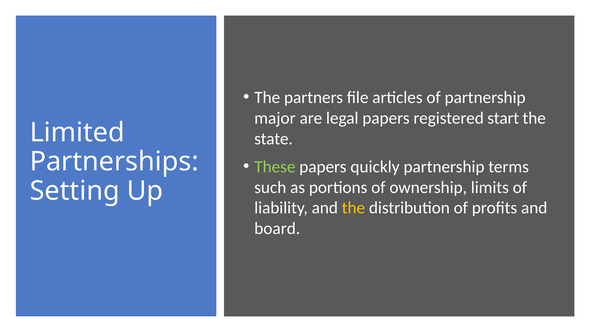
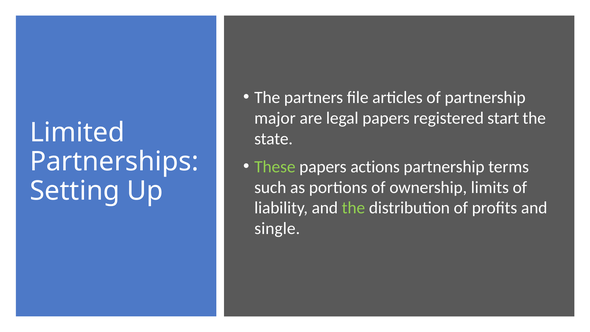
quickly: quickly -> actions
the at (353, 208) colour: yellow -> light green
board: board -> single
